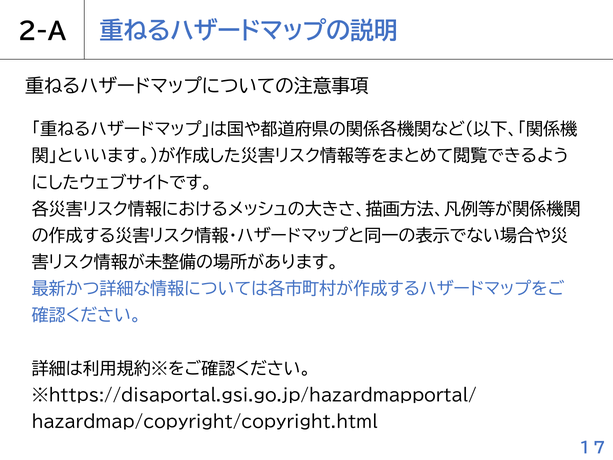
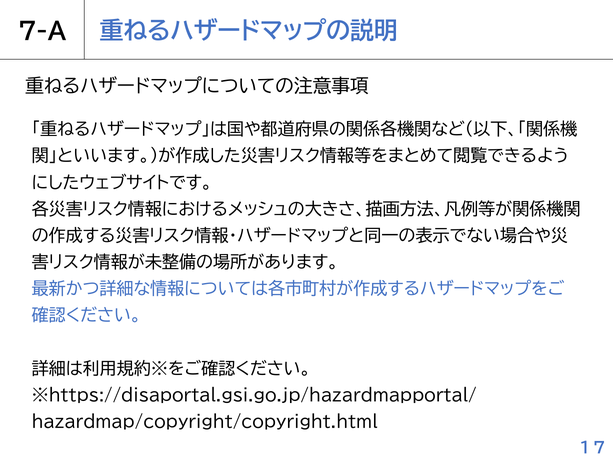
2-A: 2-A -> 7-A
